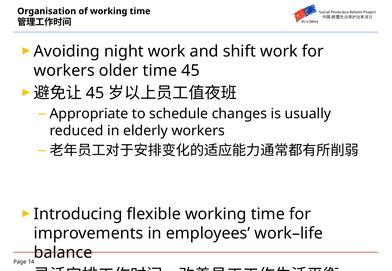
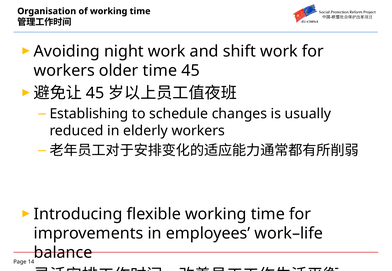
Appropriate: Appropriate -> Establishing
